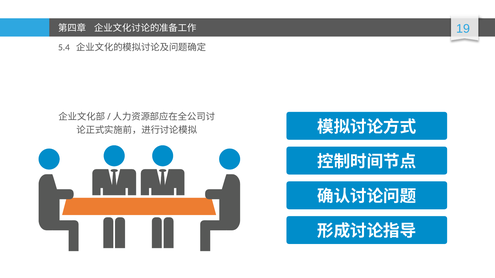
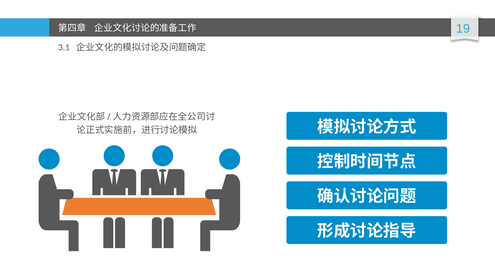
5.4: 5.4 -> 3.1
